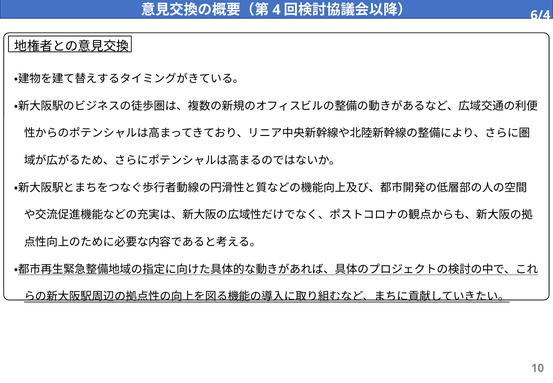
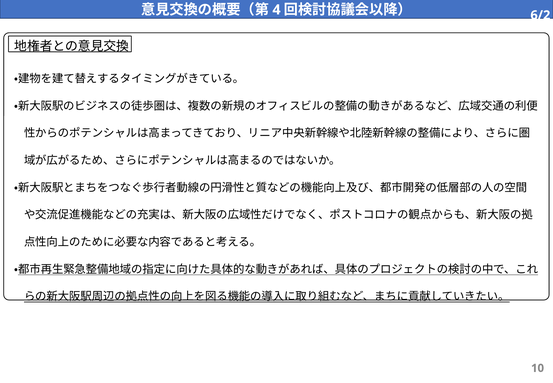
6/4: 6/4 -> 6/2
